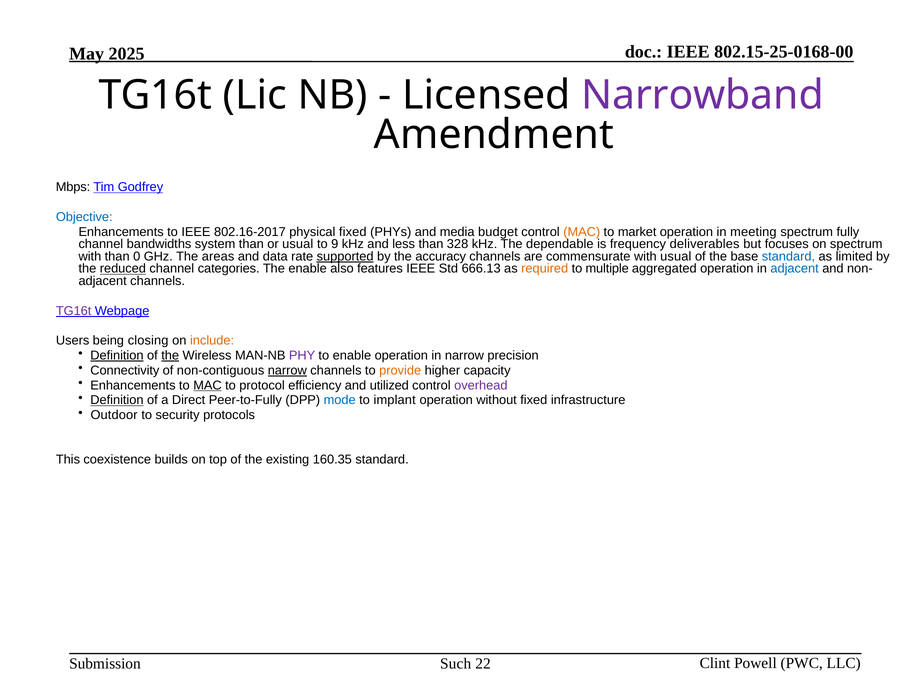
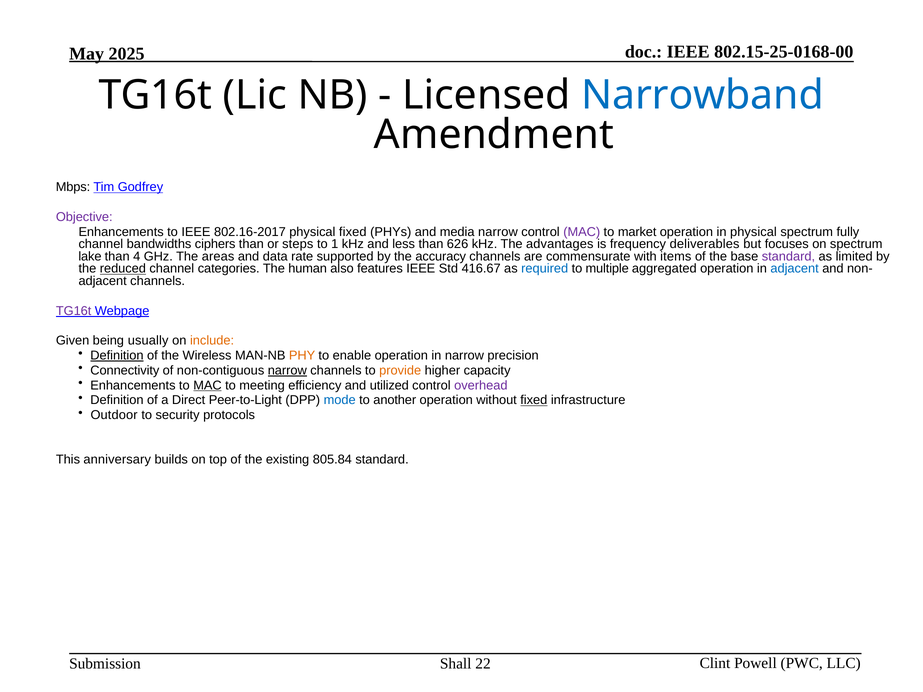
Narrowband colour: purple -> blue
Objective colour: blue -> purple
media budget: budget -> narrow
MAC at (582, 232) colour: orange -> purple
in meeting: meeting -> physical
system: system -> ciphers
or usual: usual -> steps
9: 9 -> 1
328: 328 -> 626
dependable: dependable -> advantages
with at (90, 256): with -> lake
0: 0 -> 4
supported underline: present -> none
with usual: usual -> items
standard at (788, 256) colour: blue -> purple
The enable: enable -> human
666.13: 666.13 -> 416.67
required colour: orange -> blue
Users: Users -> Given
closing: closing -> usually
the at (170, 356) underline: present -> none
PHY colour: purple -> orange
protocol: protocol -> meeting
Definition at (117, 400) underline: present -> none
Peer-to-Fully: Peer-to-Fully -> Peer-to-Light
implant: implant -> another
fixed at (534, 400) underline: none -> present
coexistence: coexistence -> anniversary
160.35: 160.35 -> 805.84
Such: Such -> Shall
